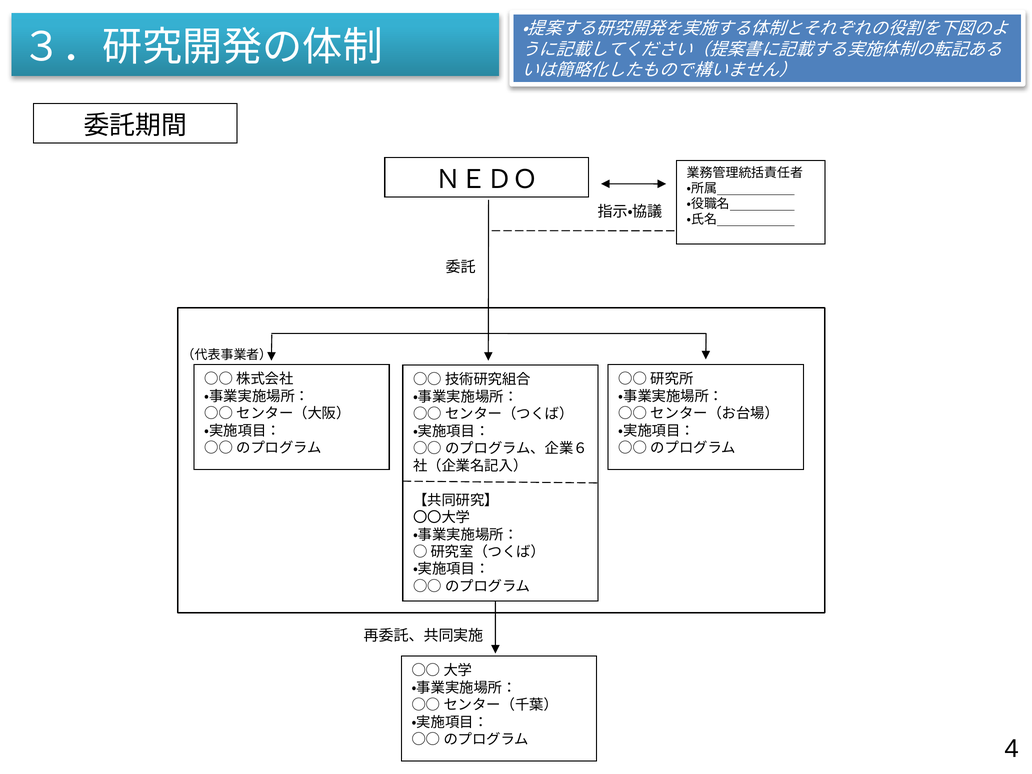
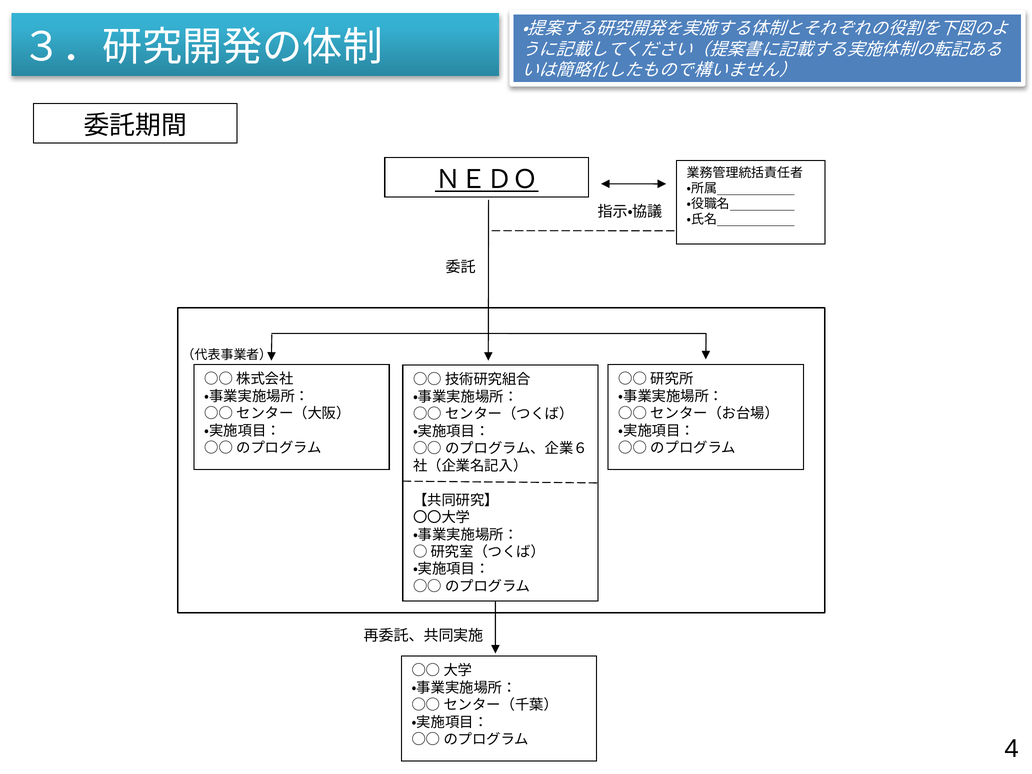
ＮＥＤＯ underline: none -> present
